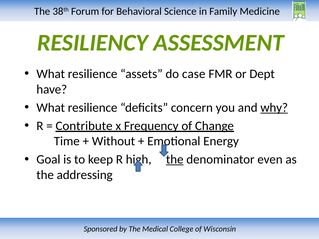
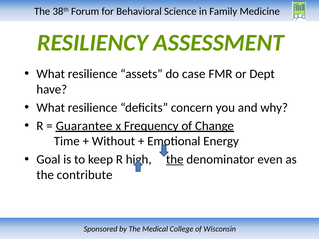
why underline: present -> none
Contribute: Contribute -> Guarantee
addressing: addressing -> contribute
